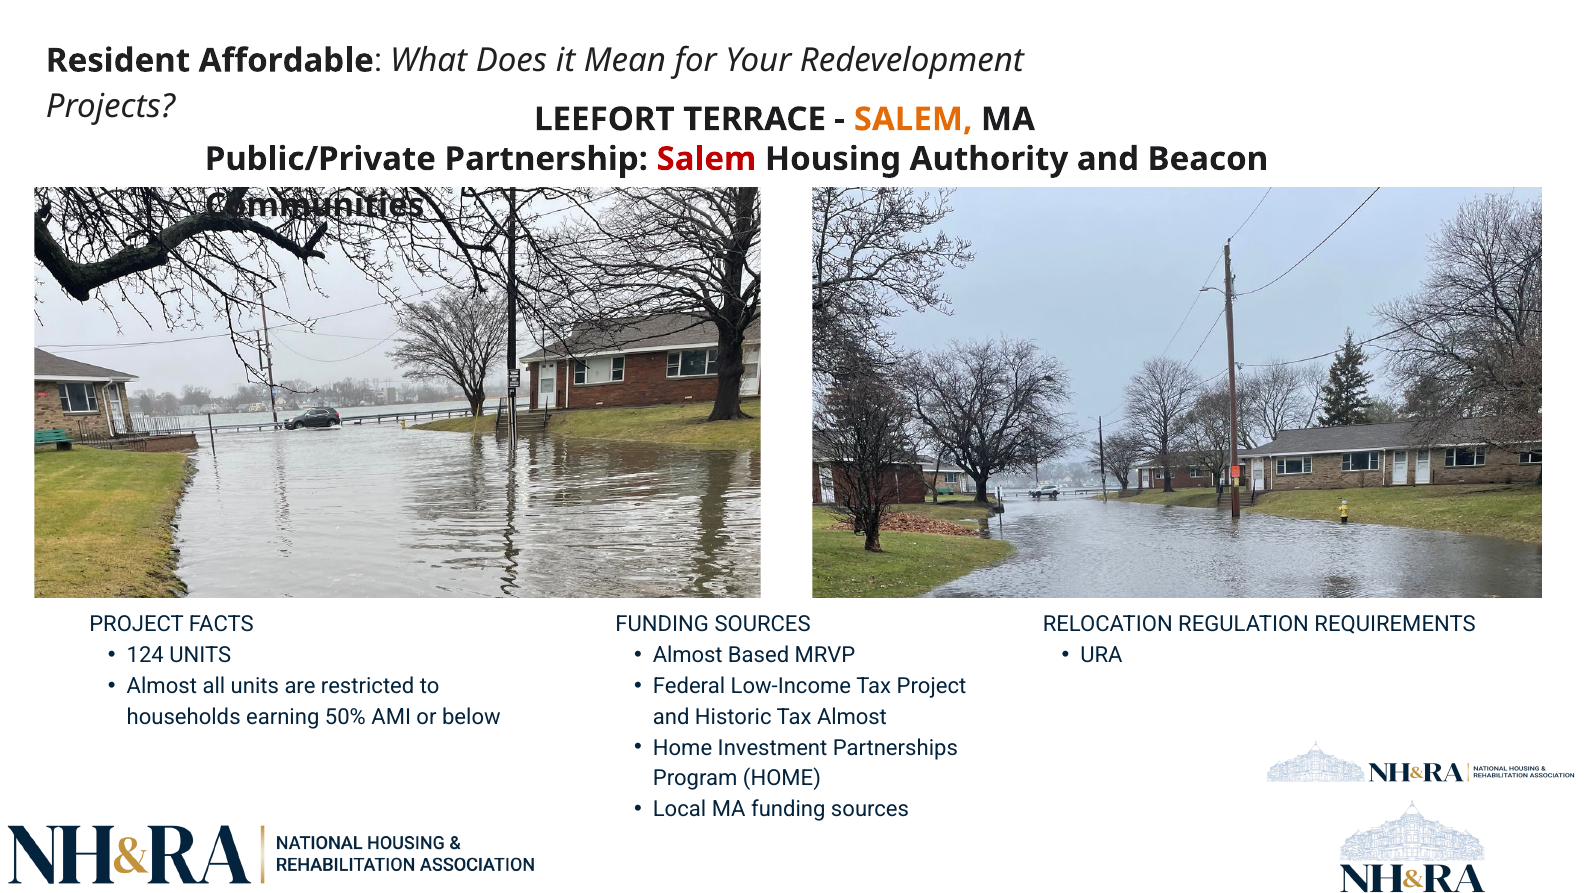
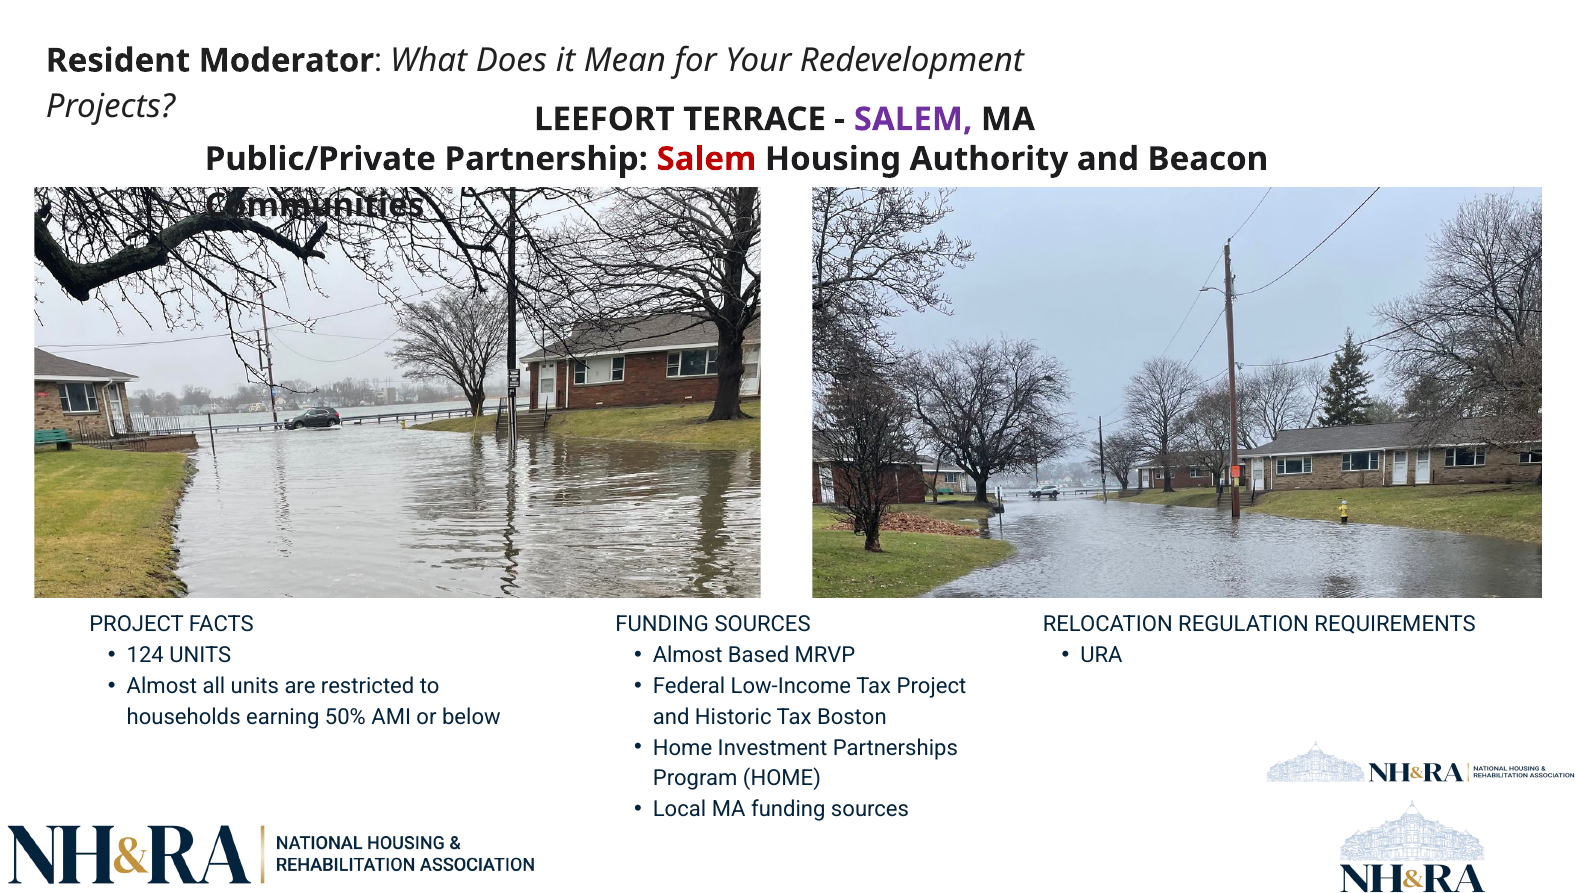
Affordable: Affordable -> Moderator
SALEM at (913, 119) colour: orange -> purple
Tax Almost: Almost -> Boston
